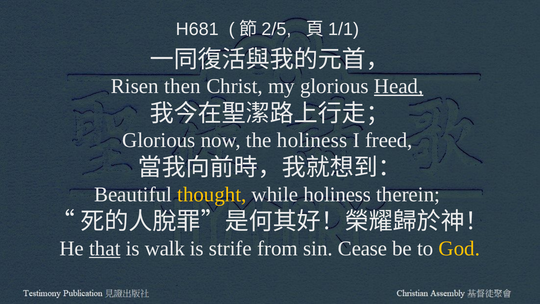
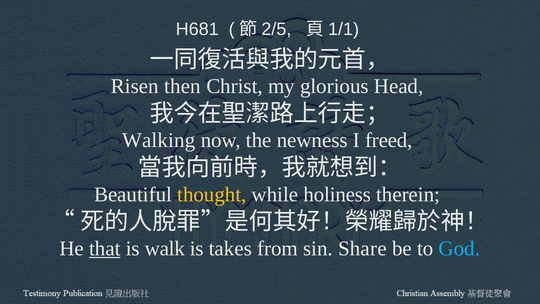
Head underline: present -> none
Glorious at (159, 140): Glorious -> Walking
the holiness: holiness -> newness
strife: strife -> takes
Cease: Cease -> Share
God colour: yellow -> light blue
